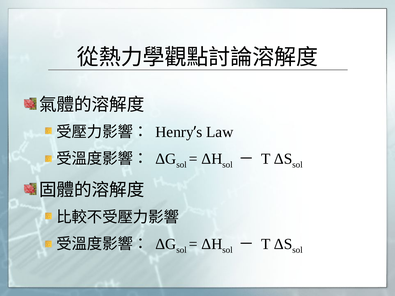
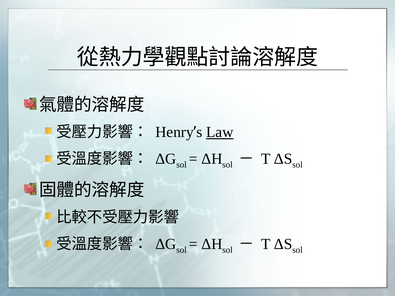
Law underline: none -> present
